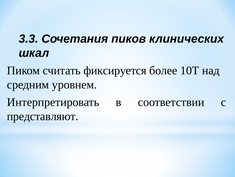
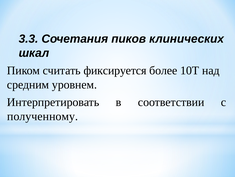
представляют: представляют -> полученному
